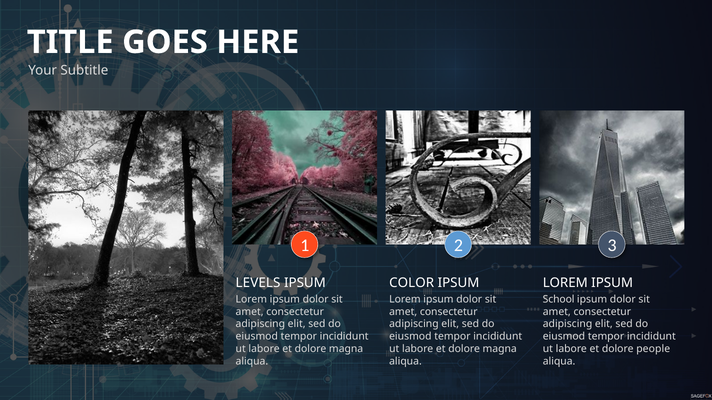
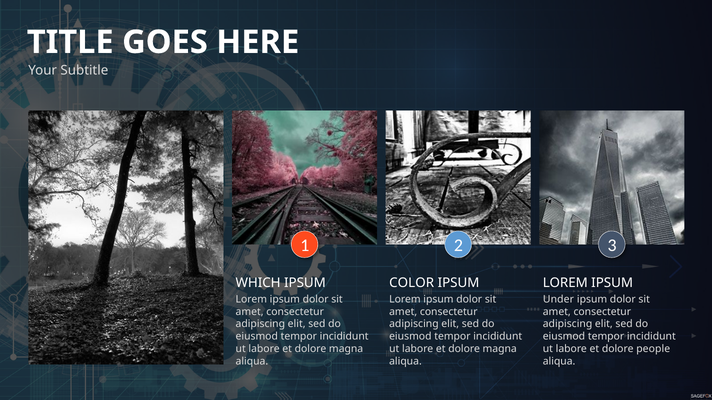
LEVELS: LEVELS -> WHICH
School: School -> Under
